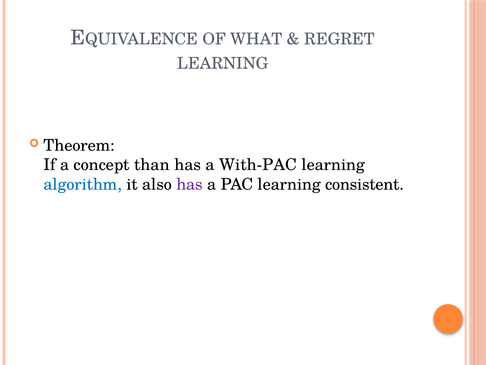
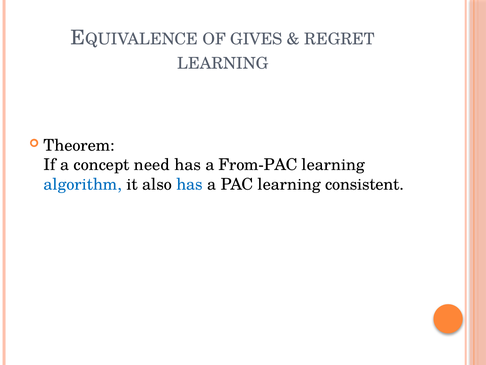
WHAT: WHAT -> GIVES
than: than -> need
With-PAC: With-PAC -> From-PAC
has at (190, 184) colour: purple -> blue
